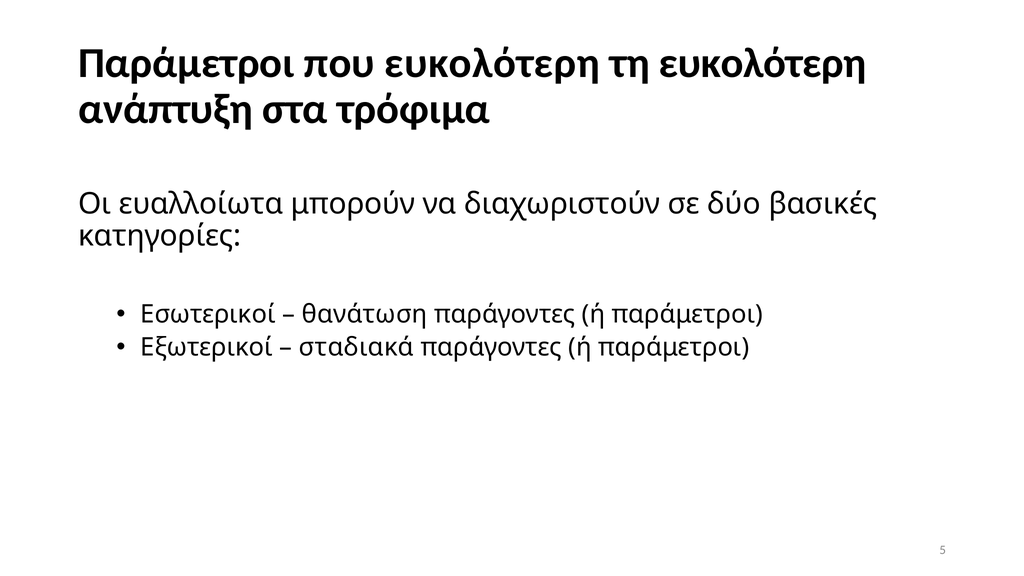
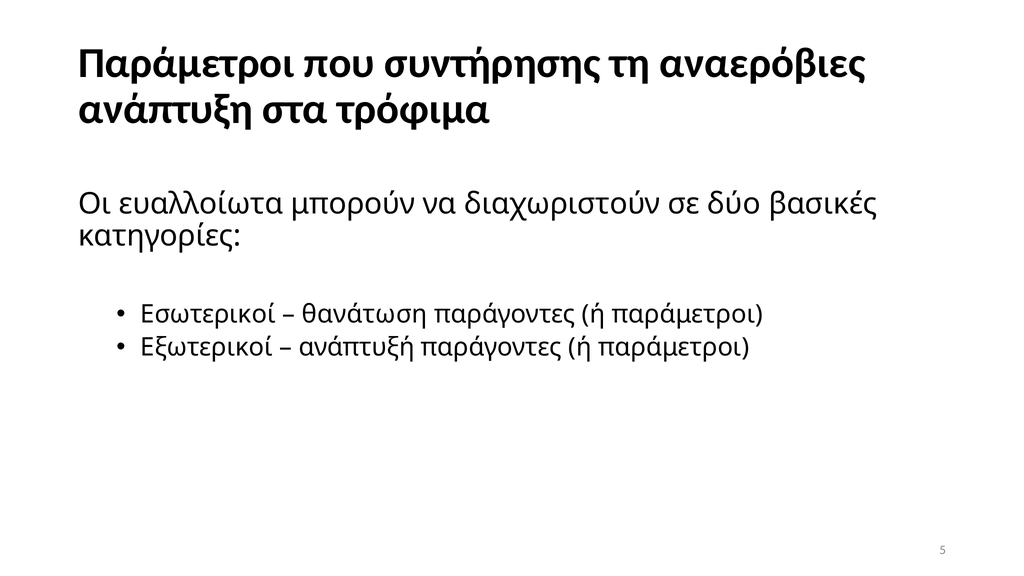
που ευκολότερη: ευκολότερη -> συντήρησης
τη ευκολότερη: ευκολότερη -> αναερόβιες
σταδιακά: σταδιακά -> ανάπτυξή
